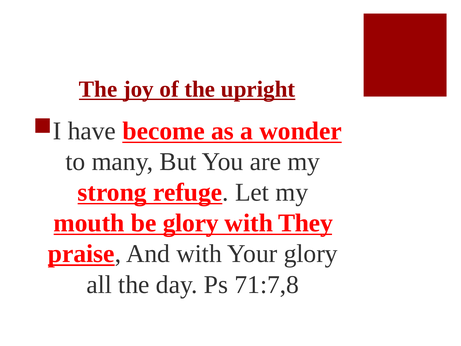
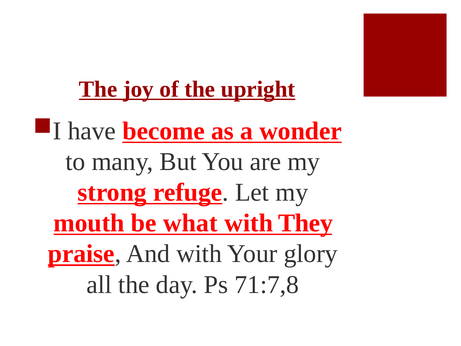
be glory: glory -> what
